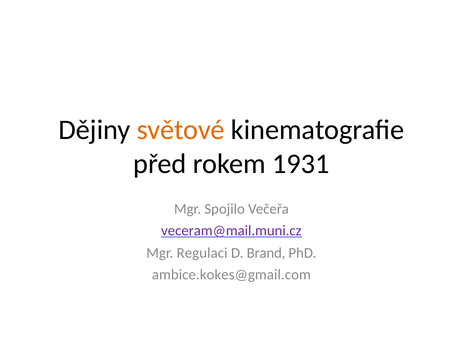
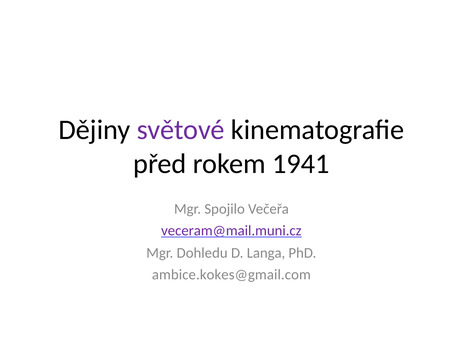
světové colour: orange -> purple
1931: 1931 -> 1941
Regulaci: Regulaci -> Dohledu
Brand: Brand -> Langa
